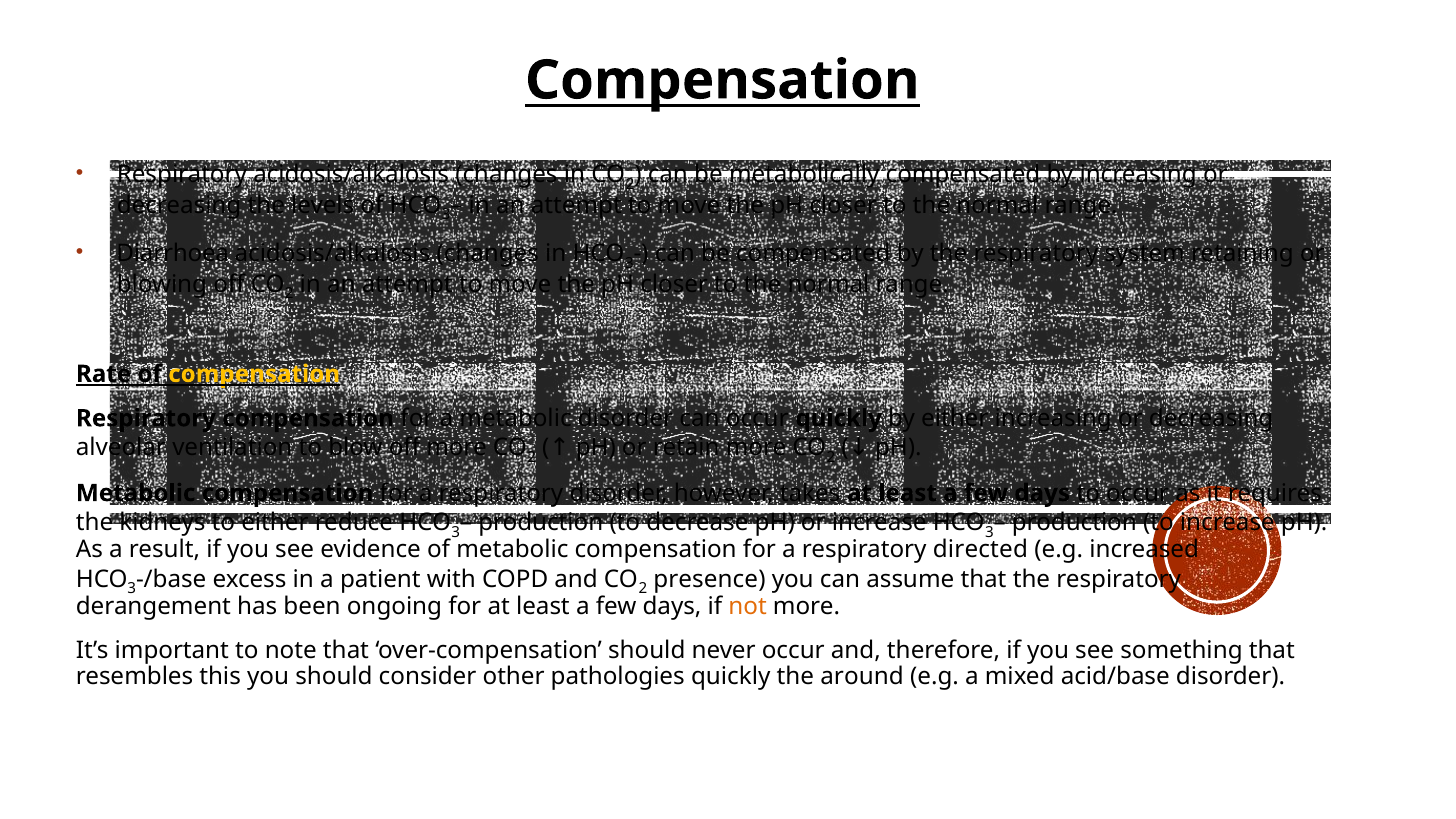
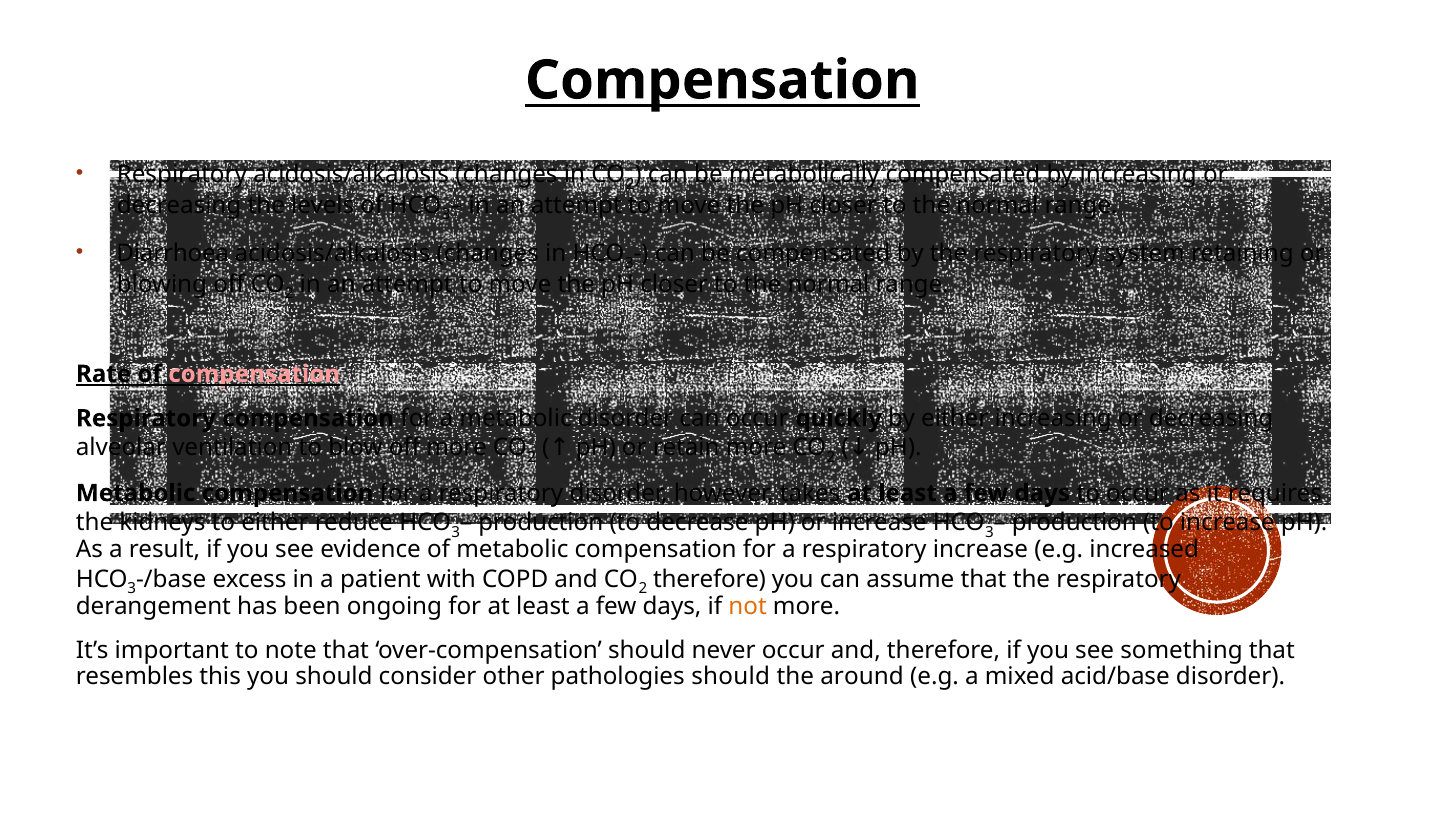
compensation at (254, 374) colour: yellow -> pink
respiratory directed: directed -> increase
presence at (709, 579): presence -> therefore
pathologies quickly: quickly -> should
